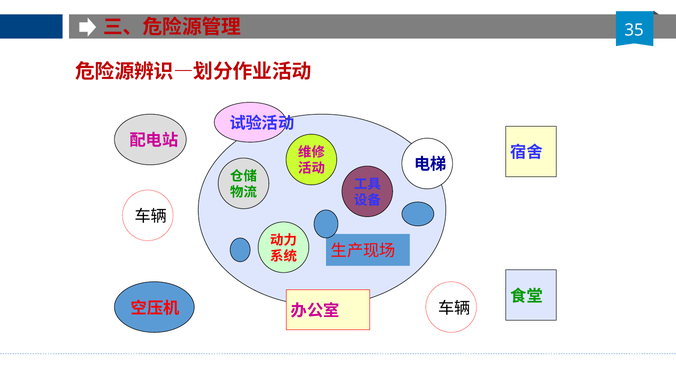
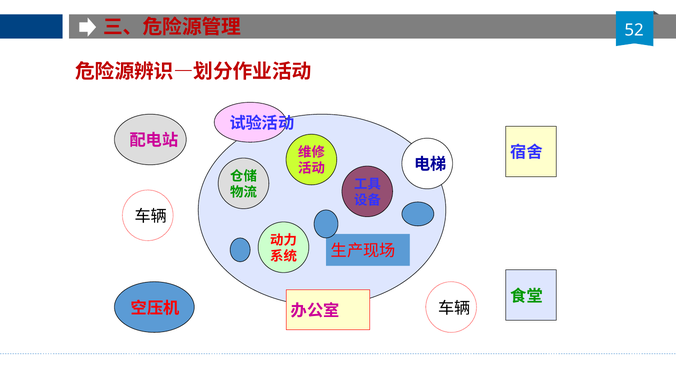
35: 35 -> 52
